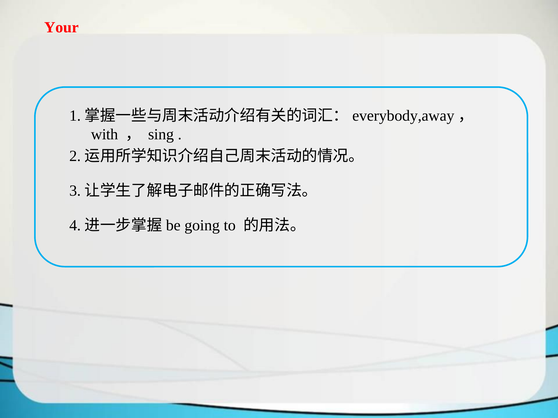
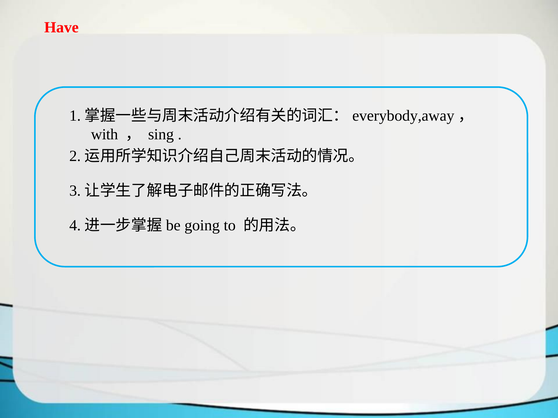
Your: Your -> Have
